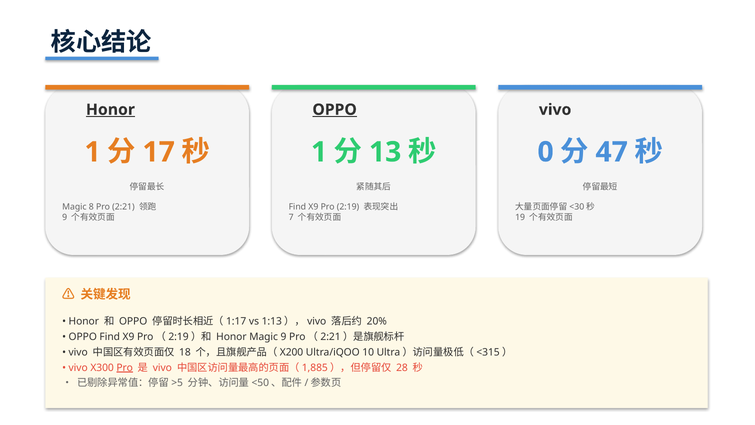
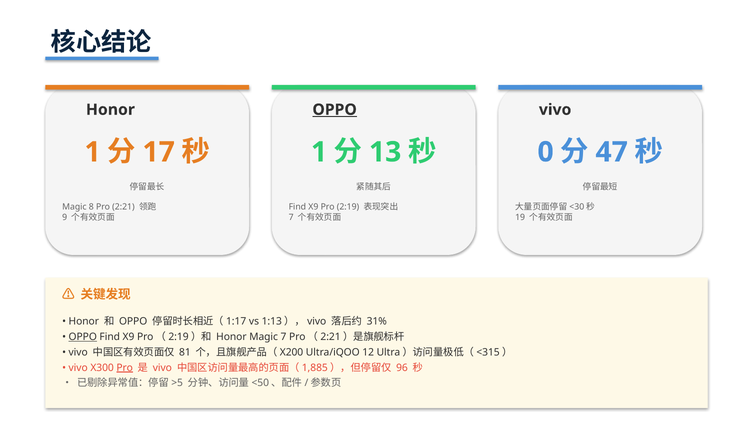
Honor at (110, 110) underline: present -> none
20%: 20% -> 31%
OPPO at (83, 337) underline: none -> present
Magic 9: 9 -> 7
18: 18 -> 81
10: 10 -> 12
28: 28 -> 96
